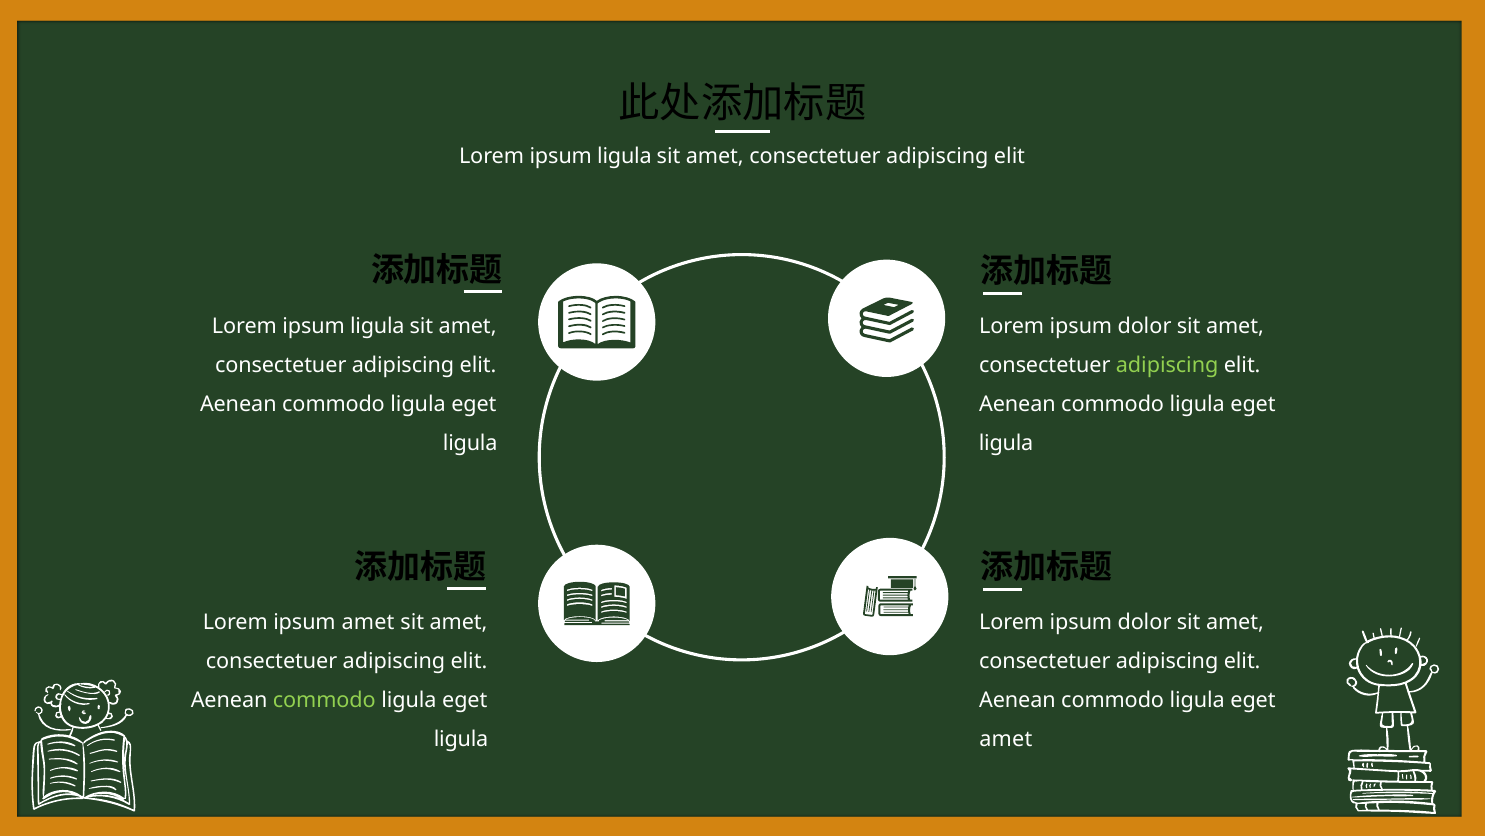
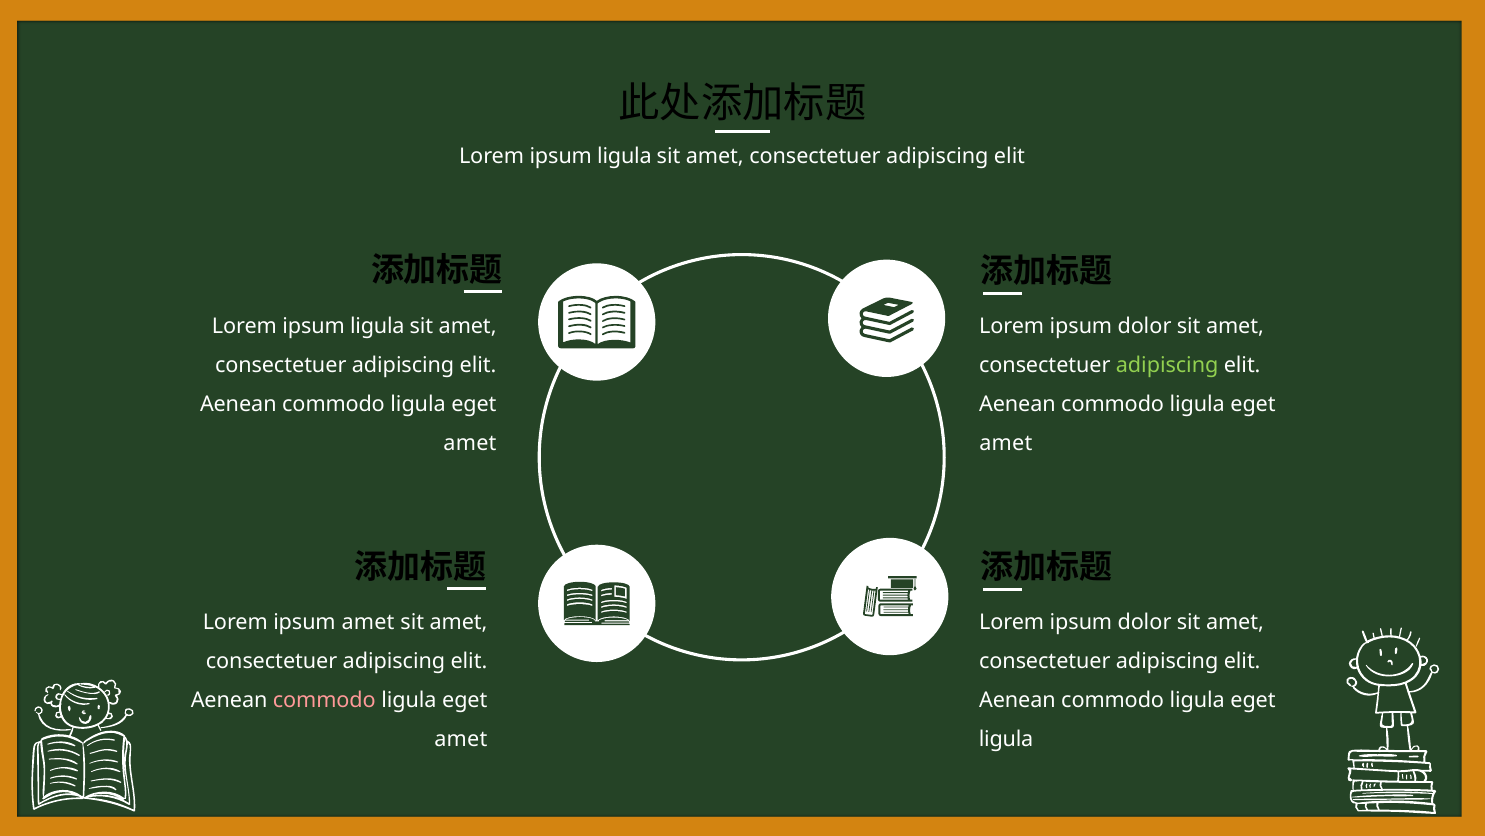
ligula at (470, 443): ligula -> amet
ligula at (1006, 443): ligula -> amet
commodo at (324, 700) colour: light green -> pink
ligula at (461, 739): ligula -> amet
amet at (1006, 739): amet -> ligula
